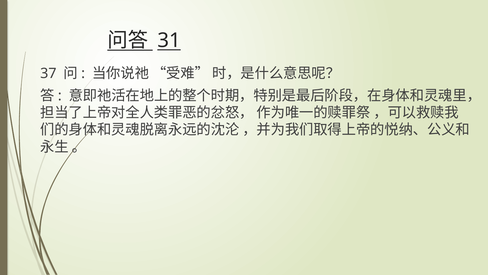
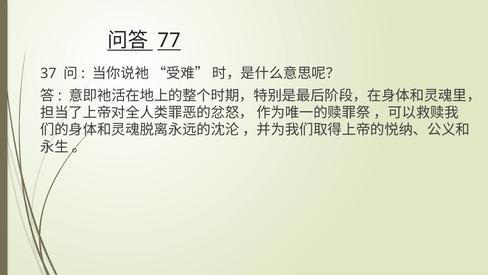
31: 31 -> 77
